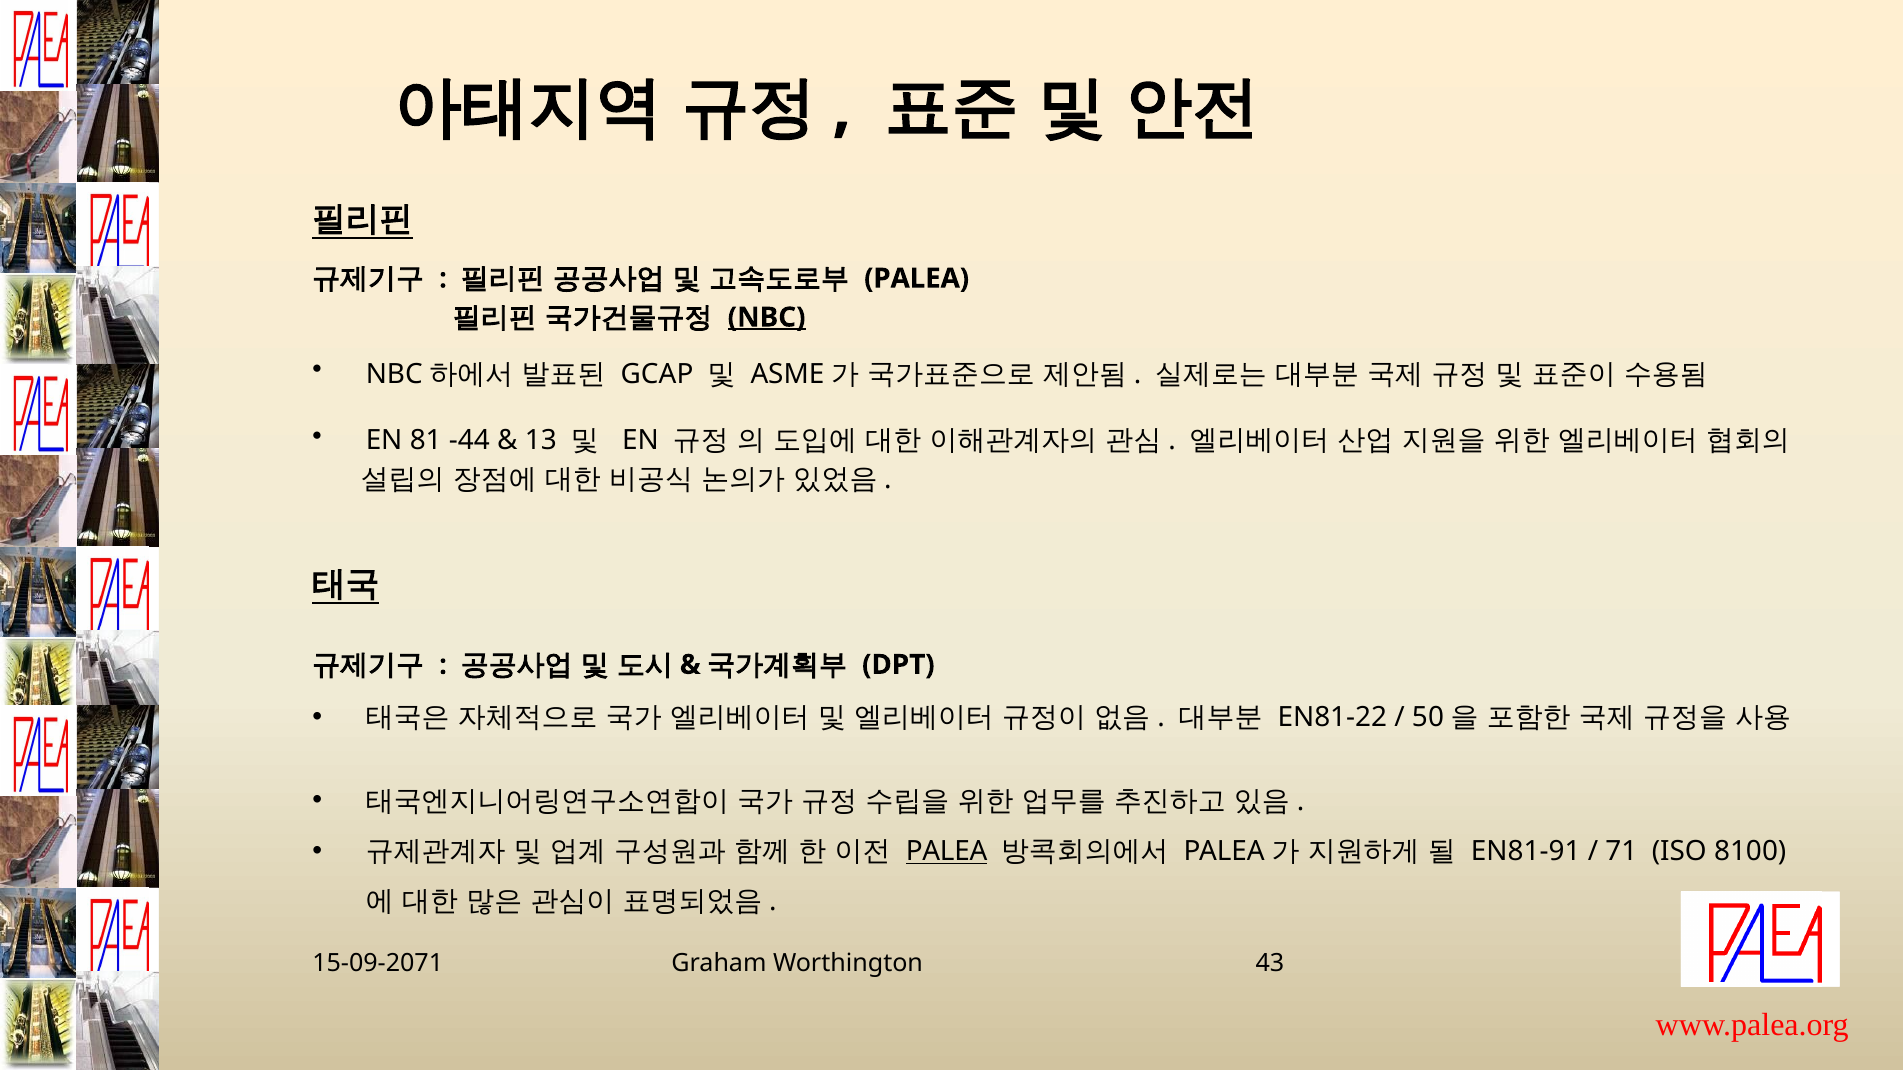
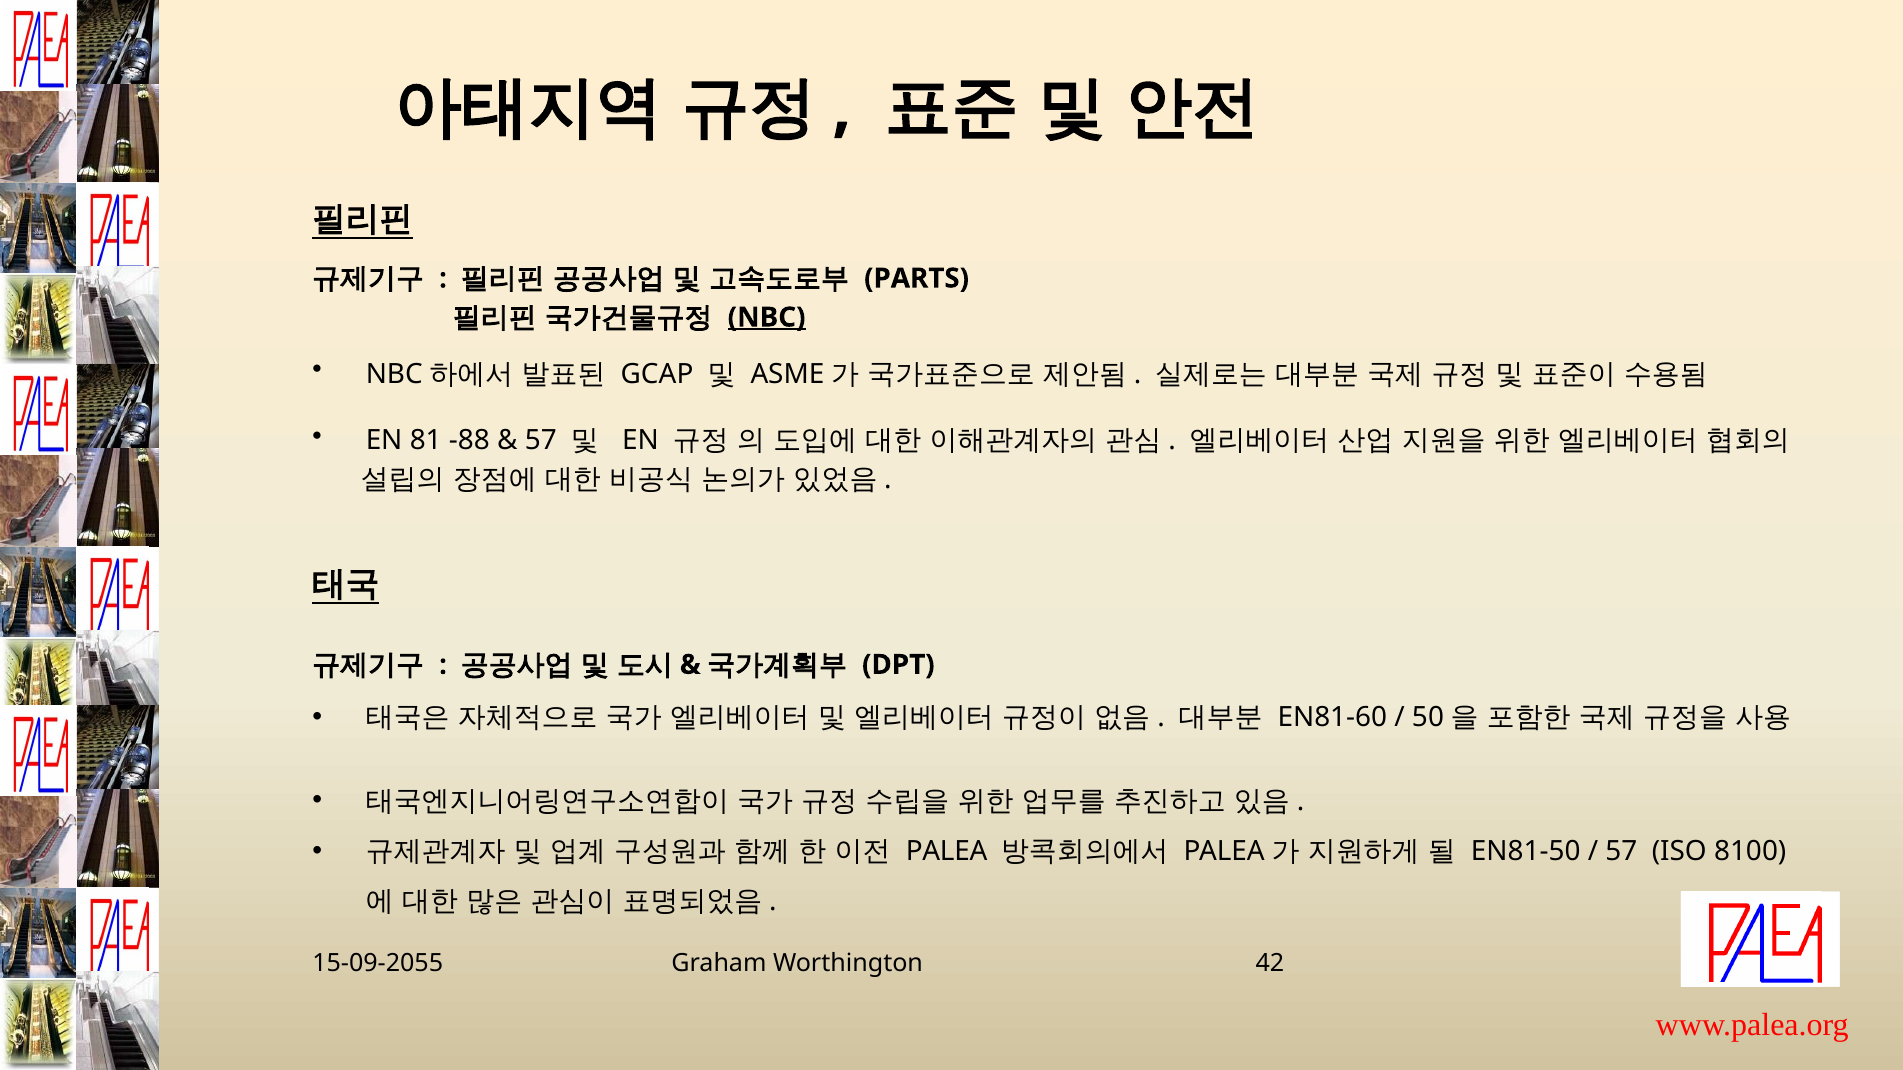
PALEA at (917, 278): PALEA -> PARTS
-44: -44 -> -88
13 at (541, 440): 13 -> 57
EN81-22: EN81-22 -> EN81-60
PALEA at (947, 852) underline: present -> none
EN81-91: EN81-91 -> EN81-50
71 at (1621, 852): 71 -> 57
15-09-2071: 15-09-2071 -> 15-09-2055
43: 43 -> 42
